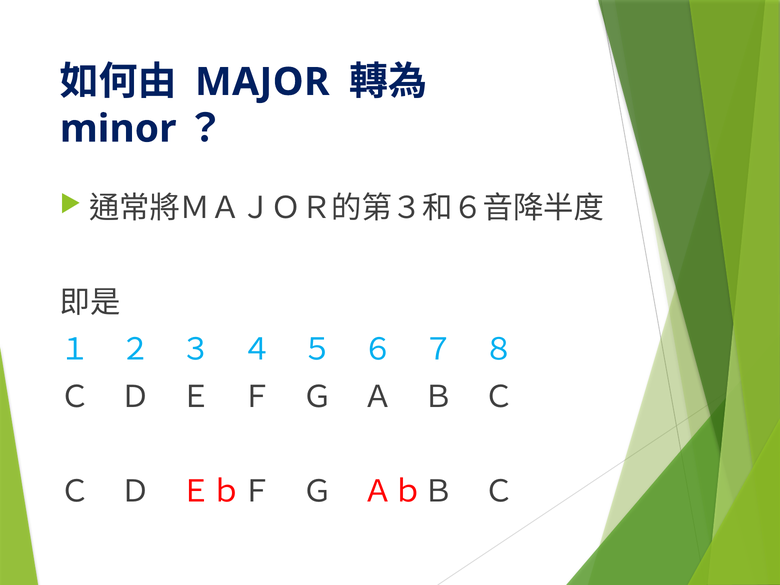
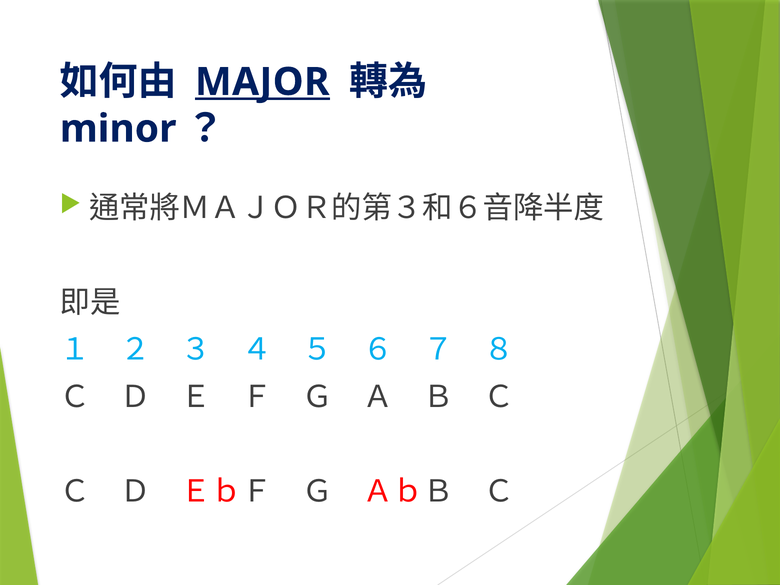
MAJOR underline: none -> present
